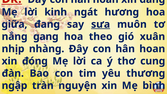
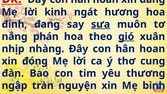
giữa: giữa -> đinh
gang: gang -> phán
gió underline: none -> present
